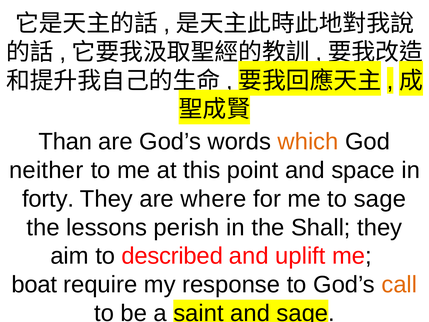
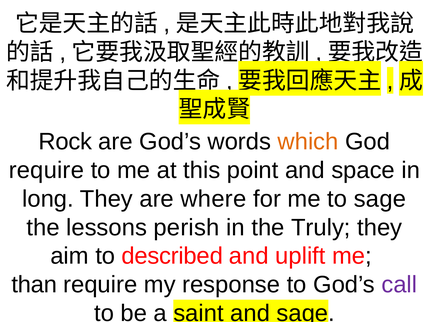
Than: Than -> Rock
neither at (46, 170): neither -> require
forty: forty -> long
Shall: Shall -> Truly
boat: boat -> than
call colour: orange -> purple
